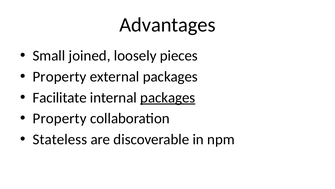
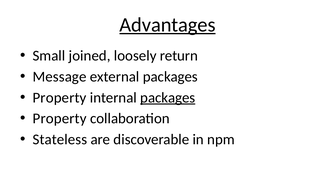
Advantages underline: none -> present
pieces: pieces -> return
Property at (60, 76): Property -> Message
Facilitate at (60, 97): Facilitate -> Property
